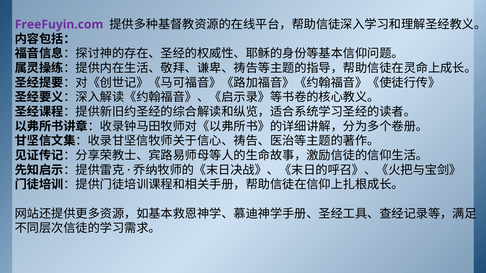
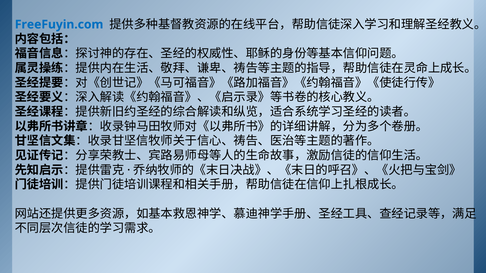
FreeFuyin.com colour: purple -> blue
